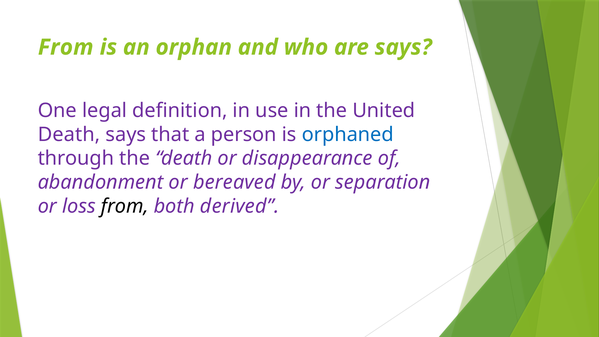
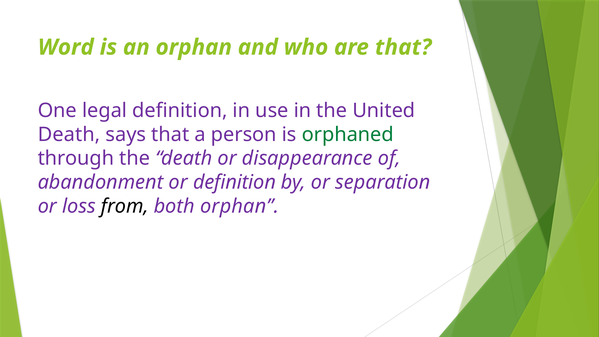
From at (66, 47): From -> Word
are says: says -> that
orphaned colour: blue -> green
or bereaved: bereaved -> definition
both derived: derived -> orphan
